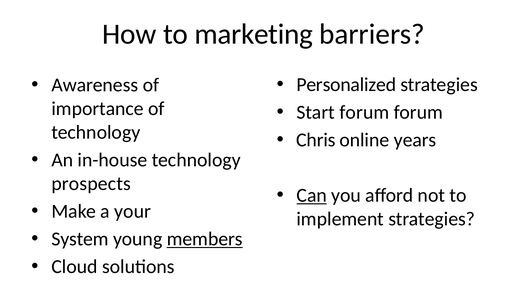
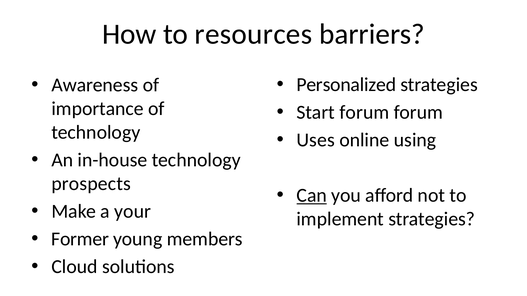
marketing: marketing -> resources
Chris: Chris -> Uses
years: years -> using
System: System -> Former
members underline: present -> none
